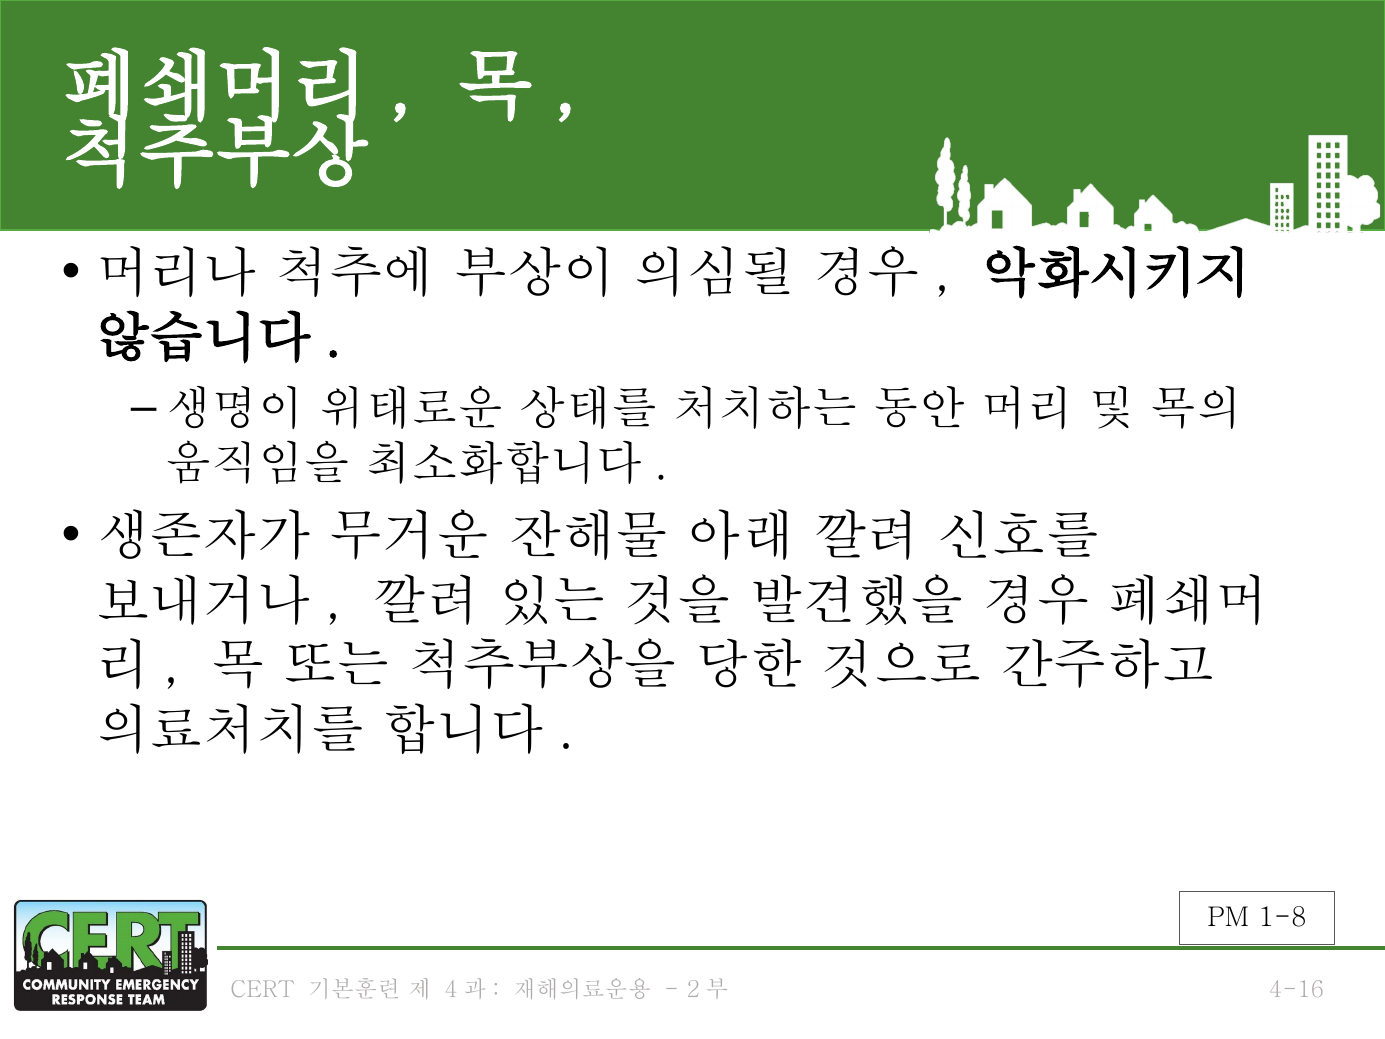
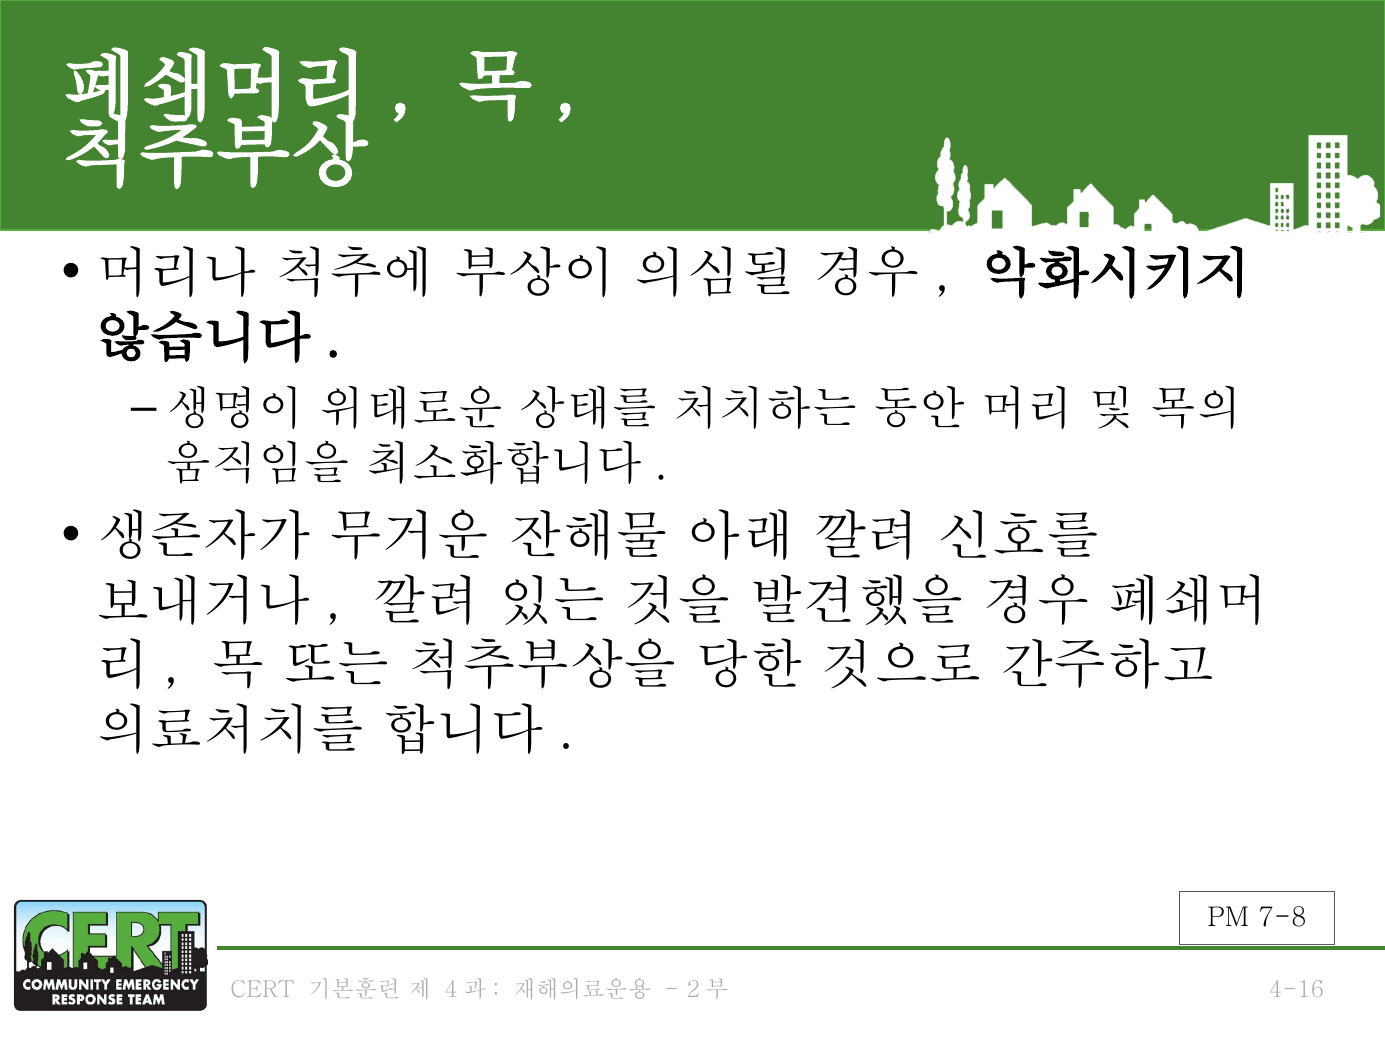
1-8: 1-8 -> 7-8
